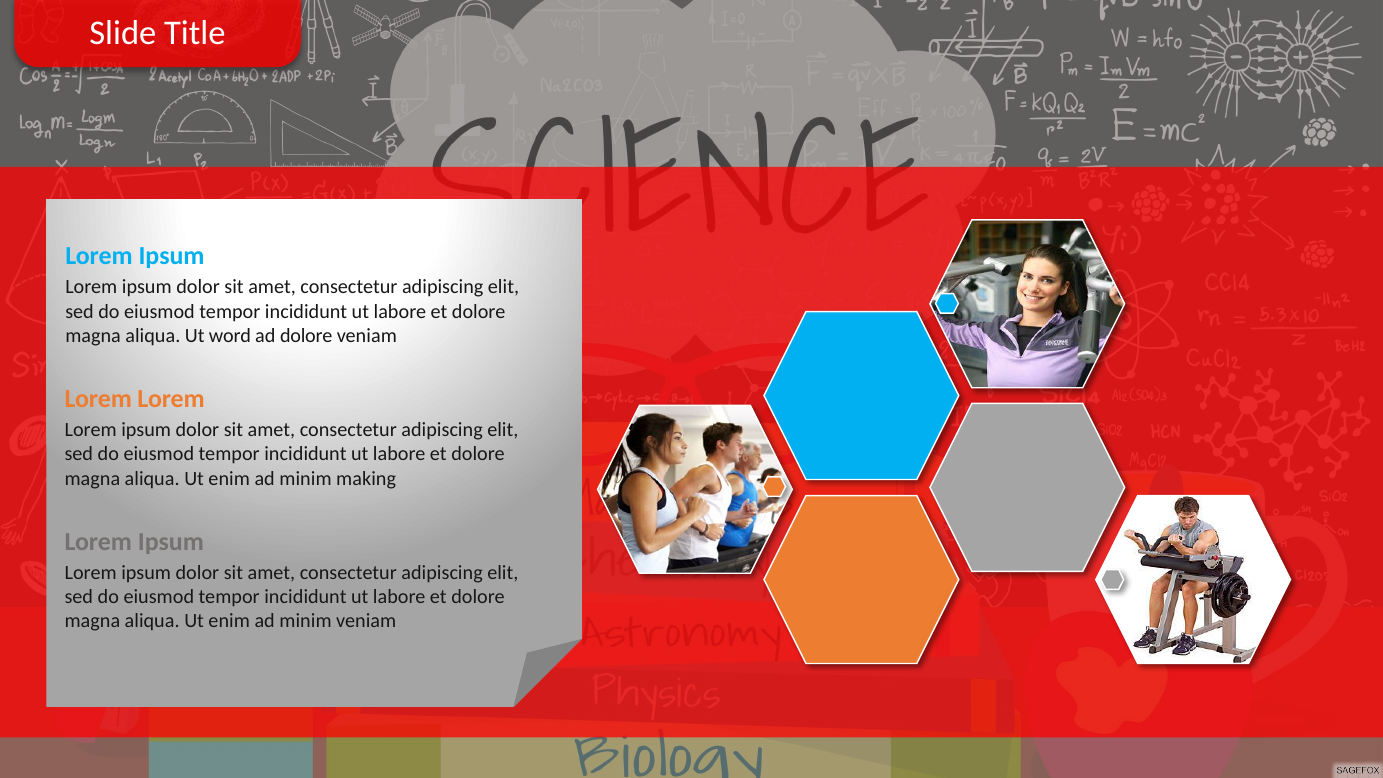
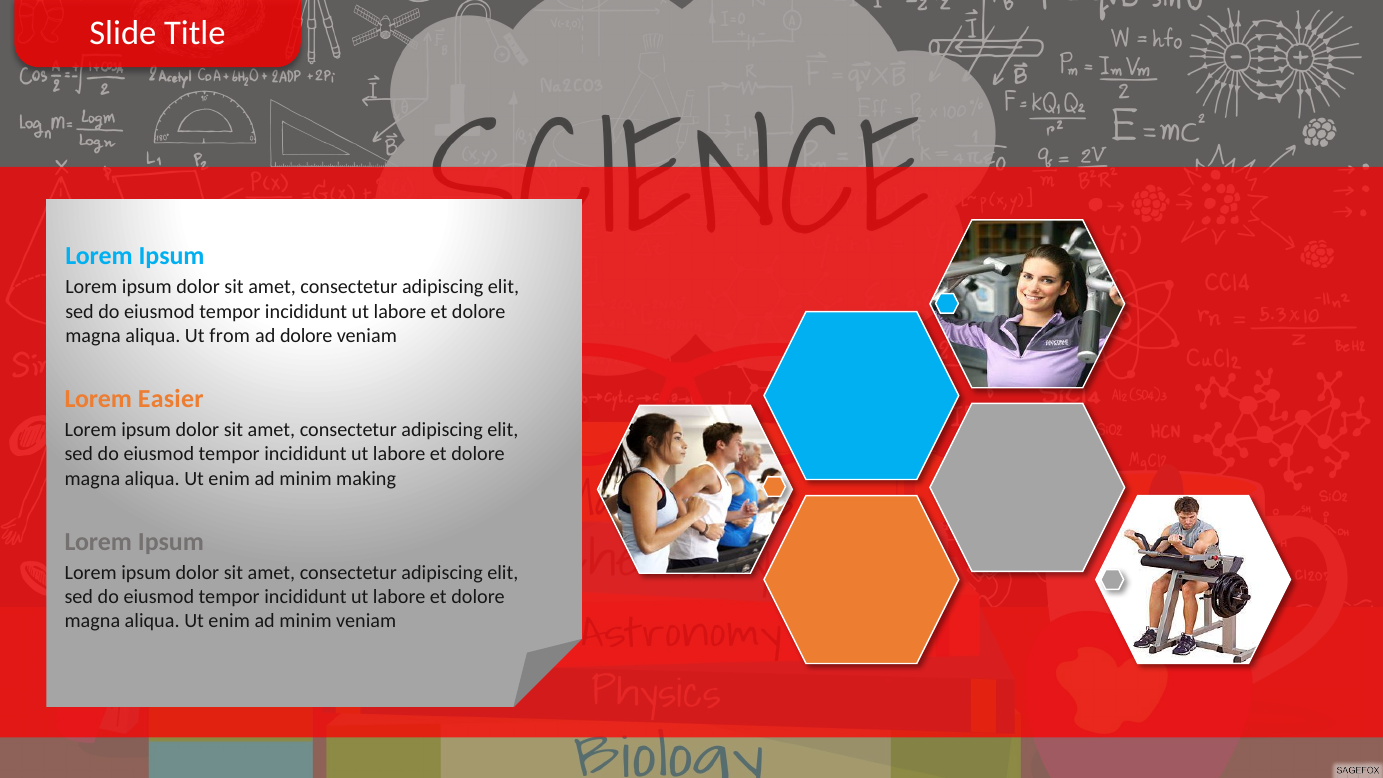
word: word -> from
Lorem at (171, 399): Lorem -> Easier
